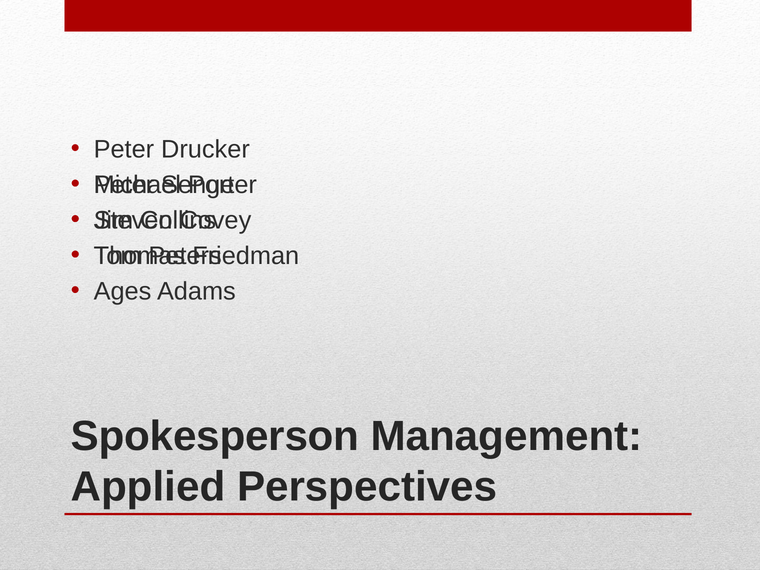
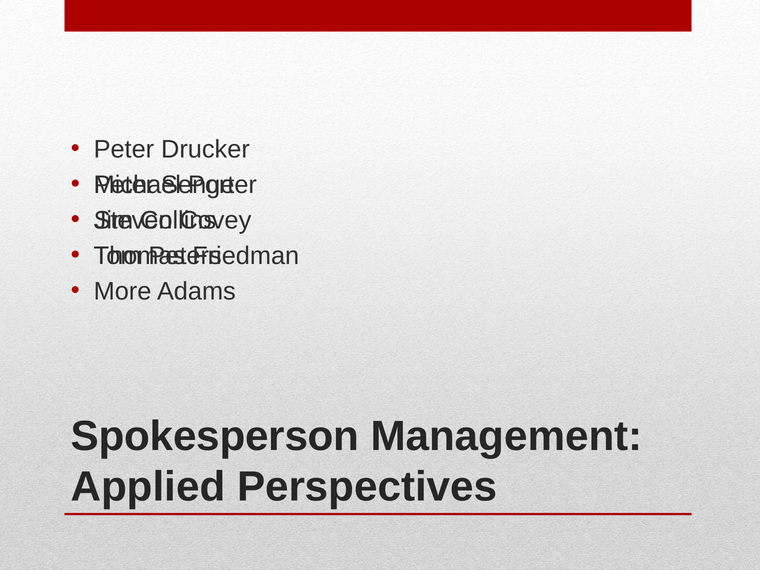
Ages: Ages -> More
